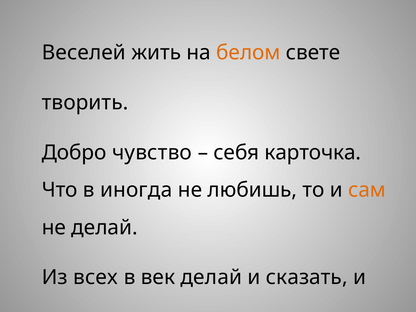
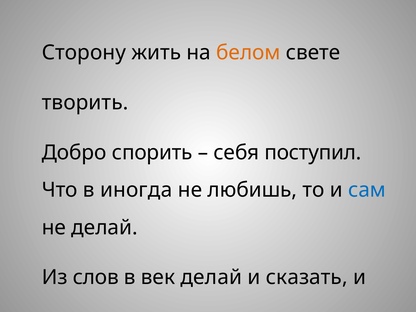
Веселей: Веселей -> Сторону
чувство: чувство -> спорить
карточка: карточка -> поступил
сам colour: orange -> blue
всех: всех -> слов
